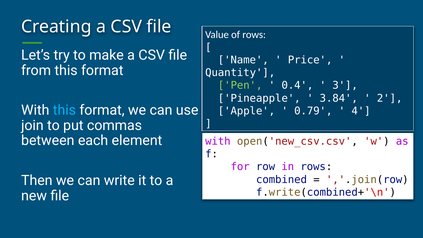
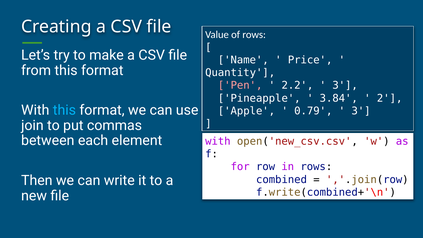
Pen colour: light green -> pink
0.4: 0.4 -> 2.2
4 at (361, 111): 4 -> 3
